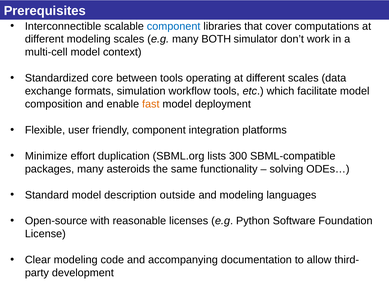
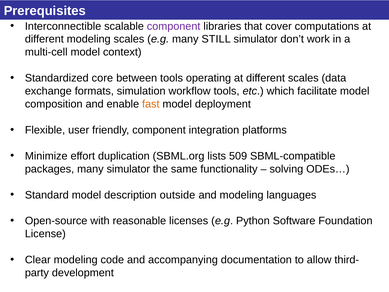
component at (174, 26) colour: blue -> purple
BOTH: BOTH -> STILL
300: 300 -> 509
many asteroids: asteroids -> simulator
